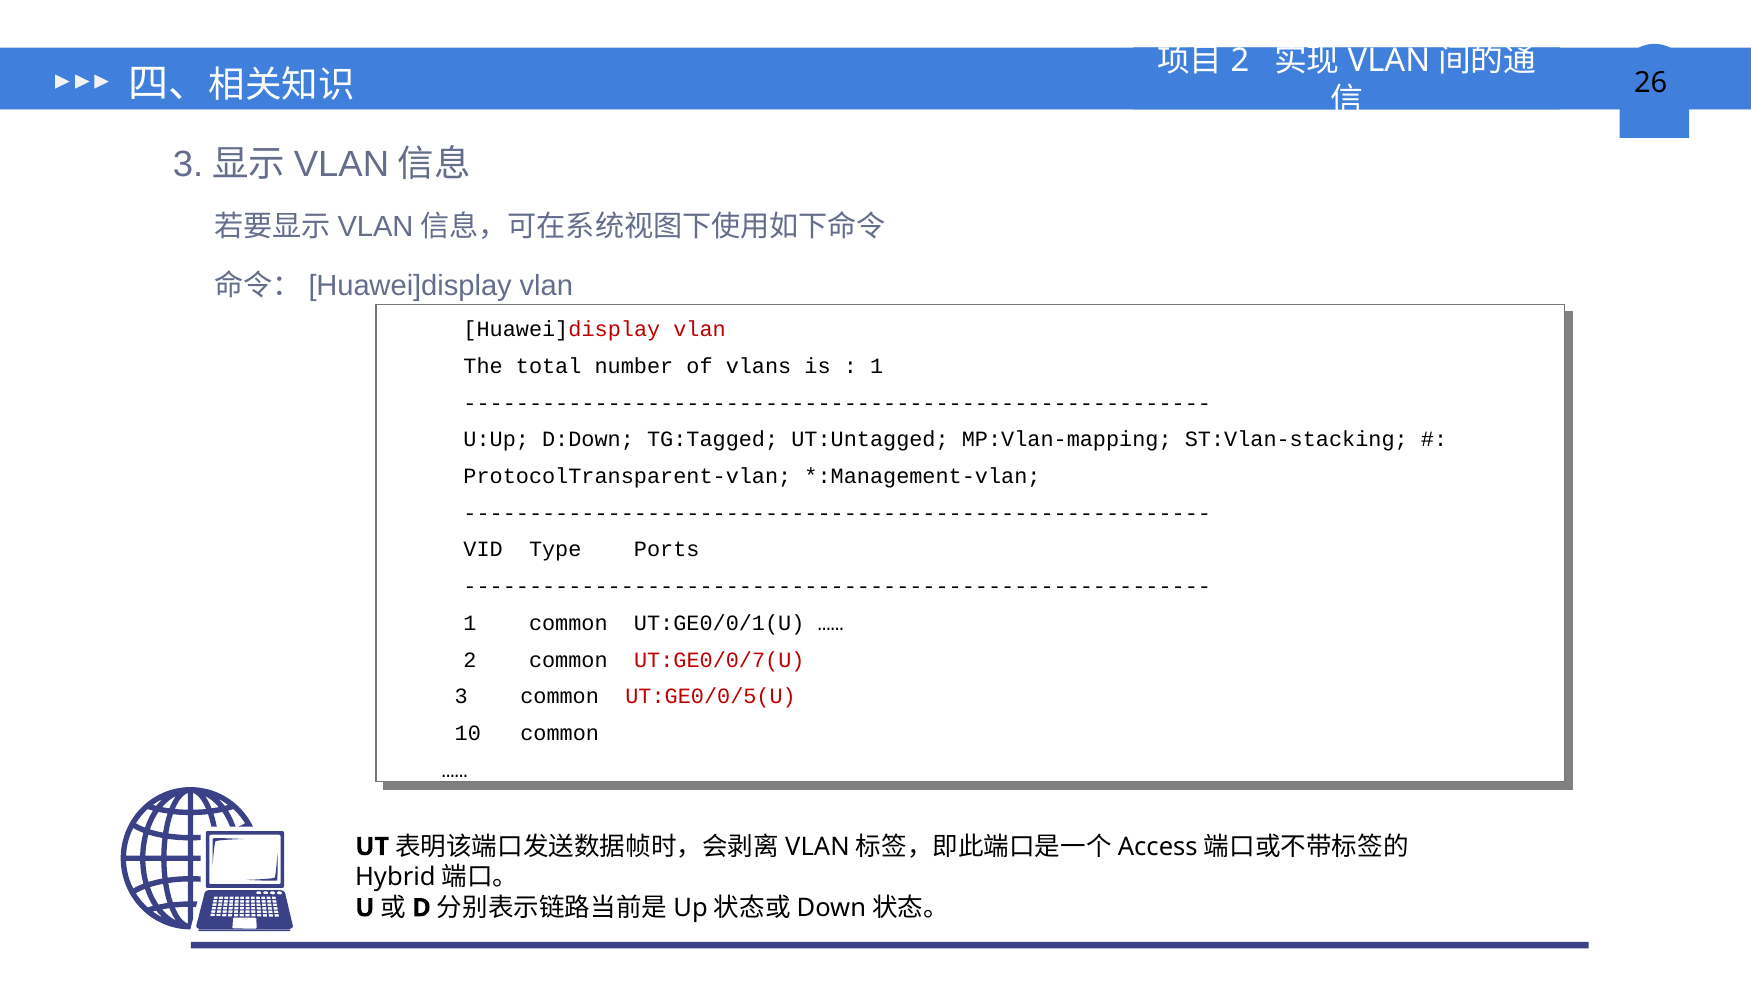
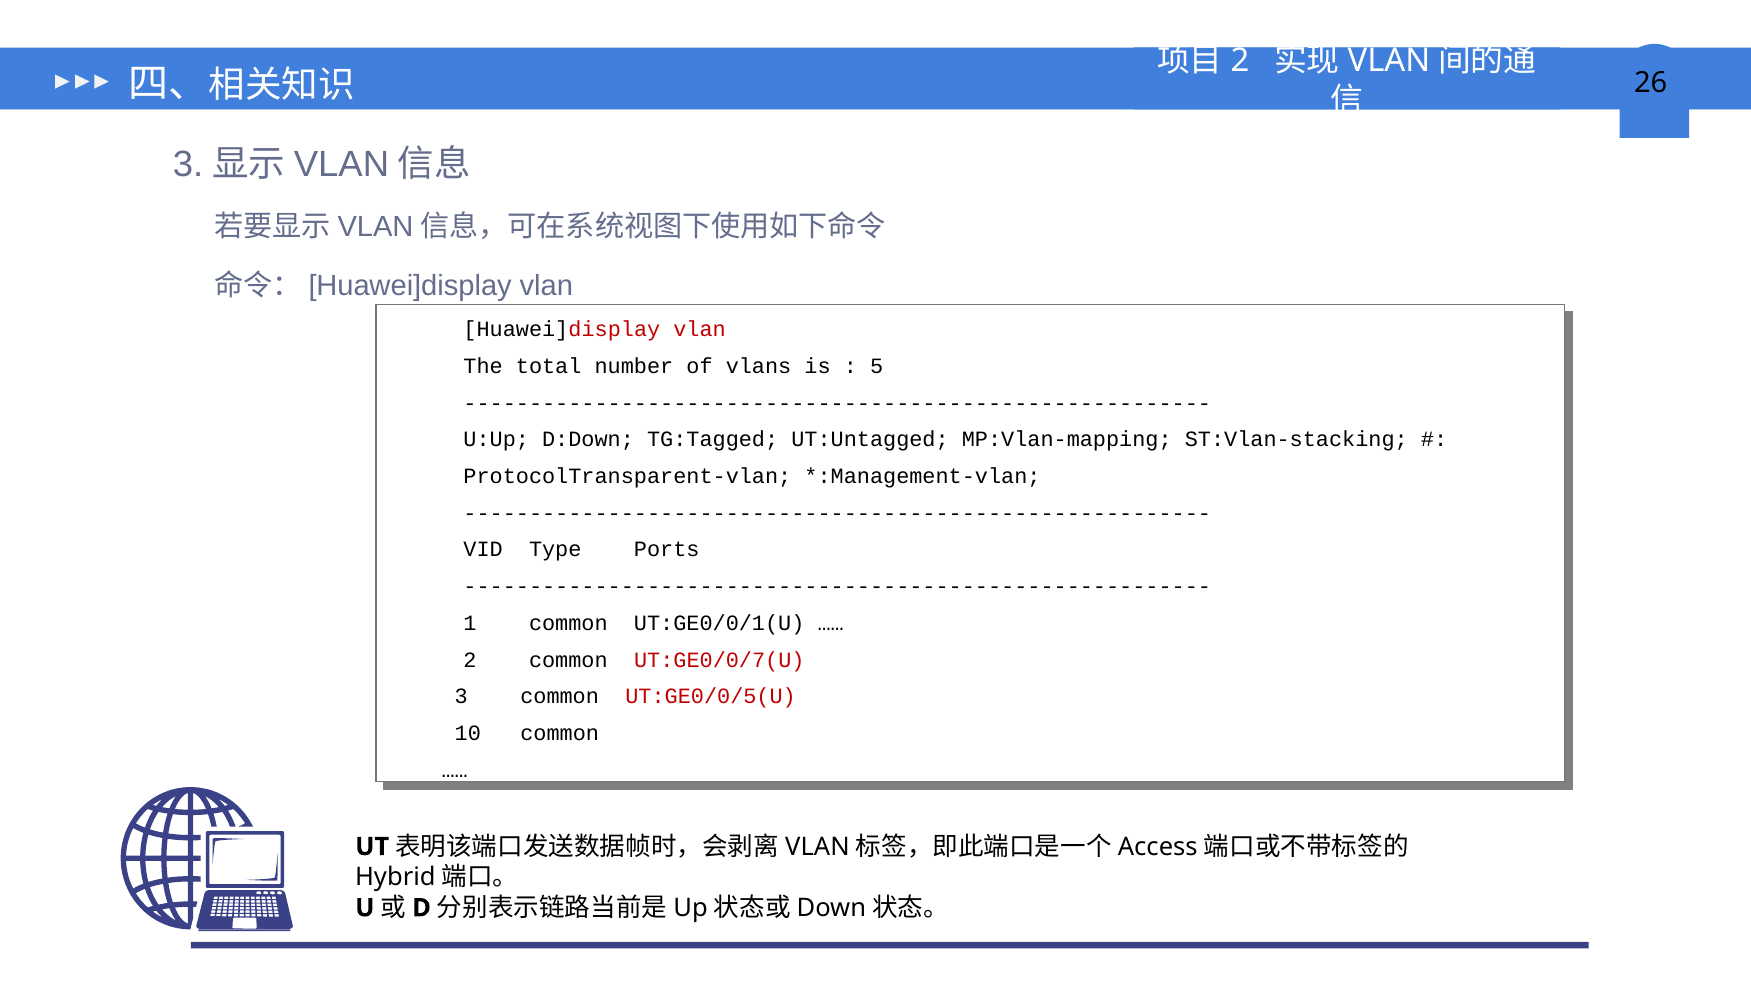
1 at (877, 366): 1 -> 5
